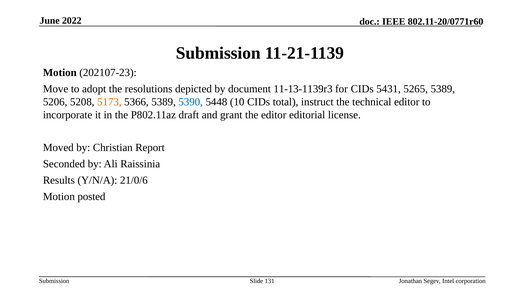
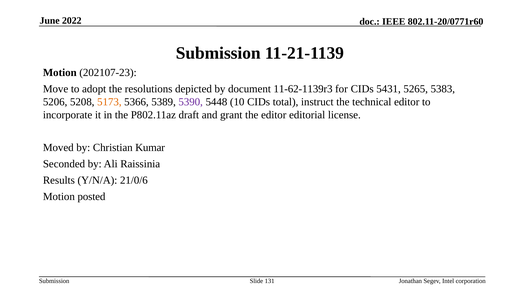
11-13-1139r3: 11-13-1139r3 -> 11-62-1139r3
5265 5389: 5389 -> 5383
5390 colour: blue -> purple
Report: Report -> Kumar
